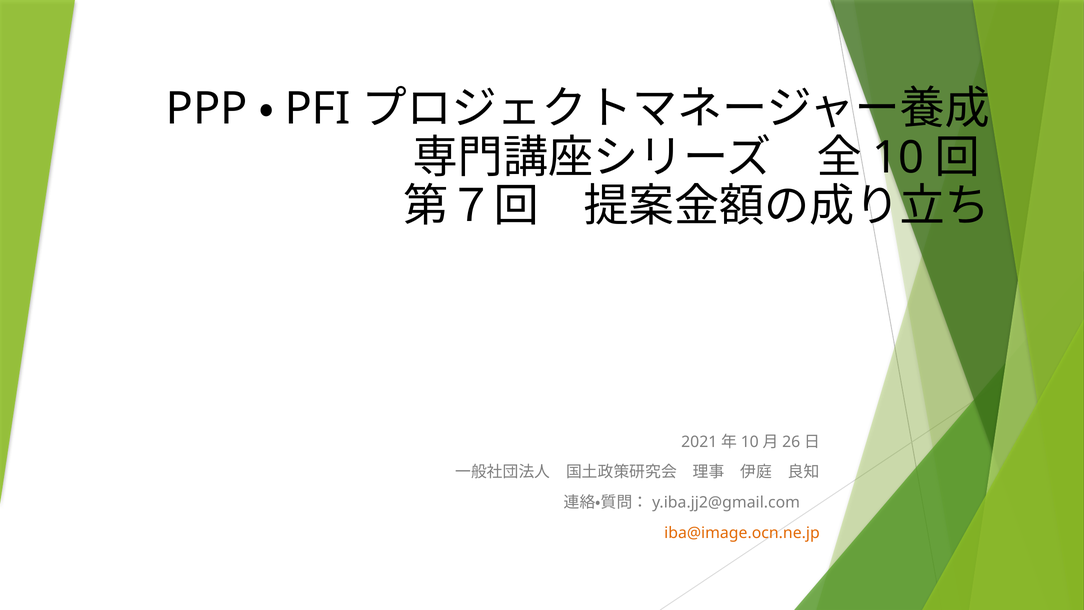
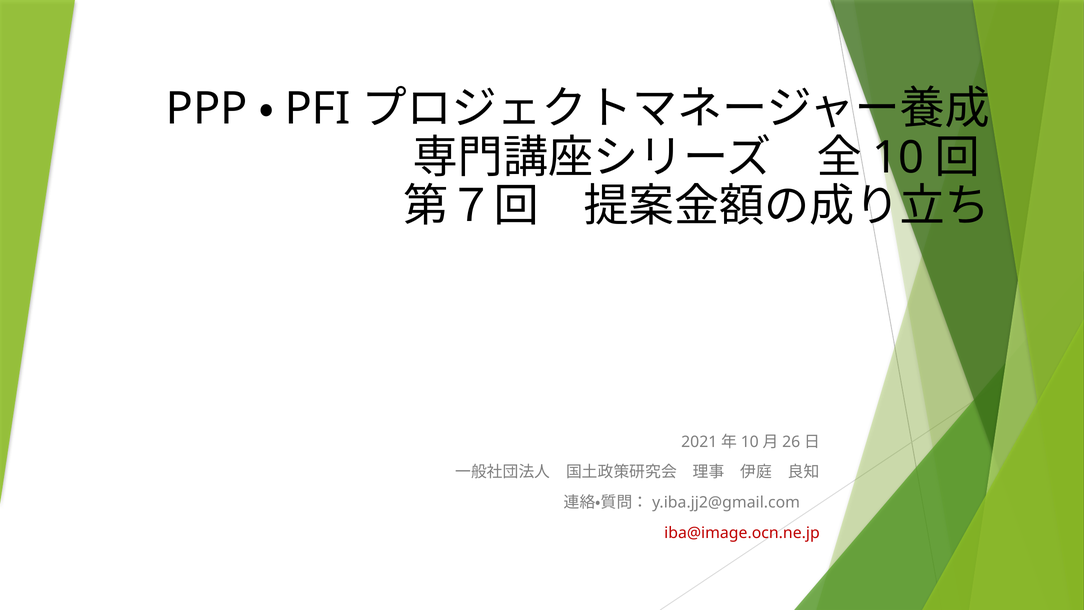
iba@image.ocn.ne.jp colour: orange -> red
